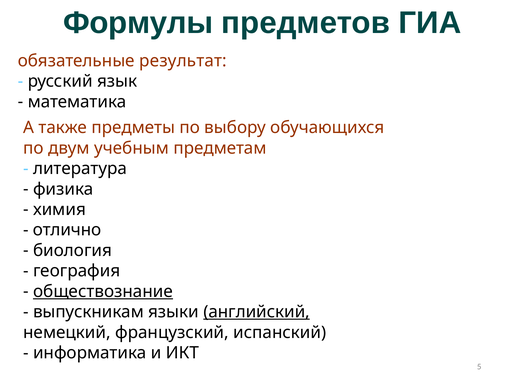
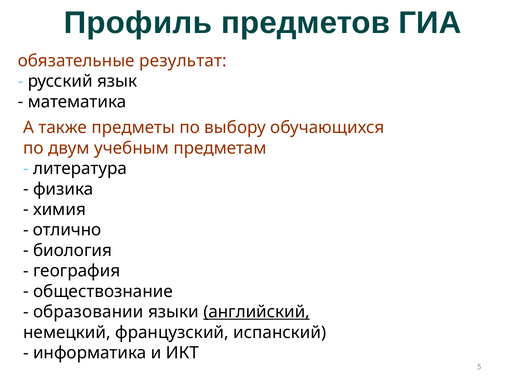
Формулы: Формулы -> Профиль
обществознание underline: present -> none
выпускникам: выпускникам -> образовании
